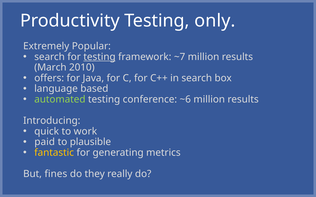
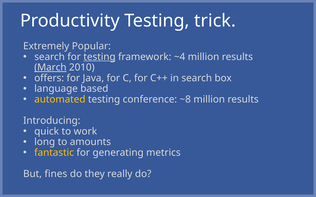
only: only -> trick
~7: ~7 -> ~4
March underline: none -> present
automated colour: light green -> yellow
~6: ~6 -> ~8
paid: paid -> long
plausible: plausible -> amounts
